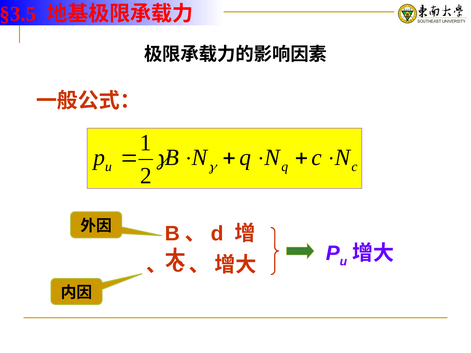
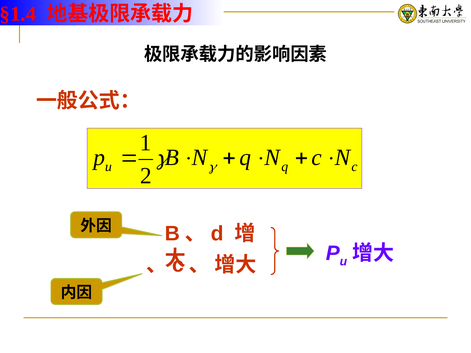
§3.5: §3.5 -> §1.4
